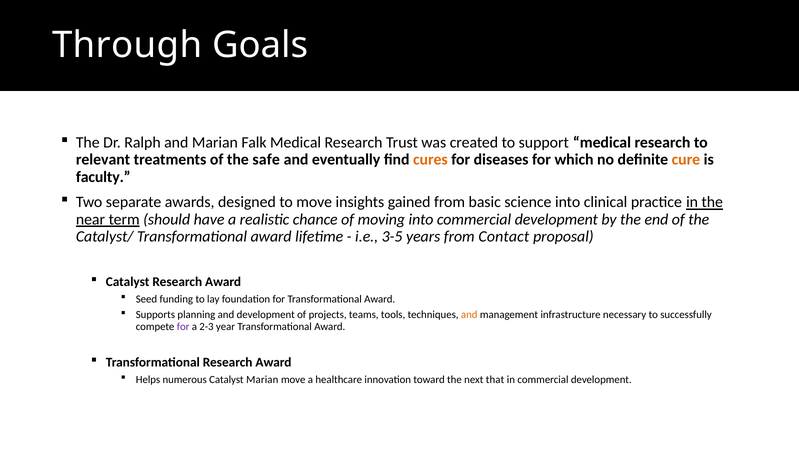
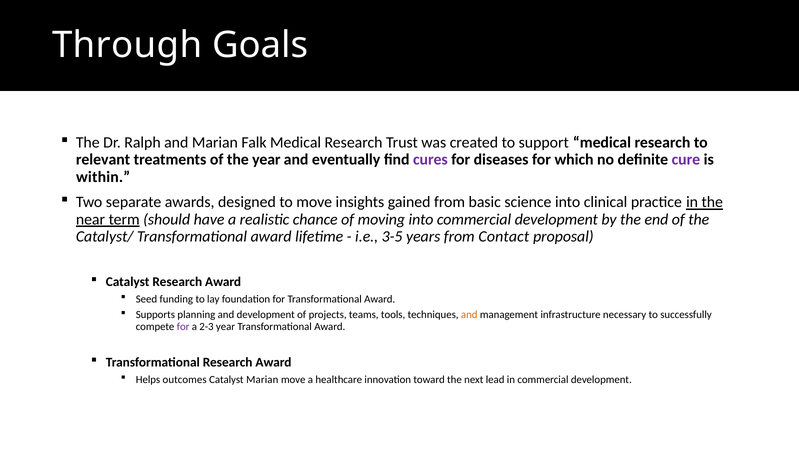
the safe: safe -> year
cures colour: orange -> purple
cure colour: orange -> purple
faculty: faculty -> within
numerous: numerous -> outcomes
that: that -> lead
